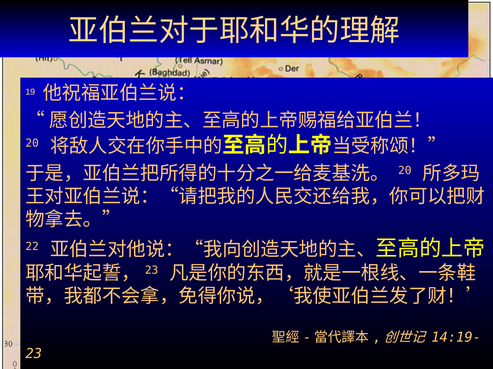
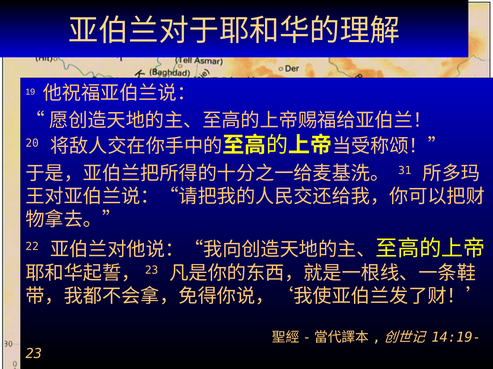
20 at (405, 171): 20 -> 31
